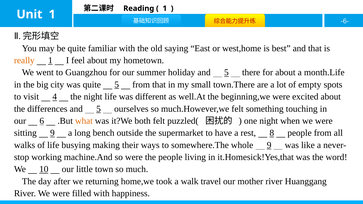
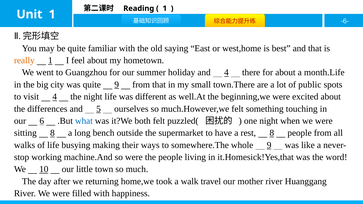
holiday and 5: 5 -> 4
quite 5: 5 -> 9
empty: empty -> public
what colour: orange -> blue
sitting 9: 9 -> 8
